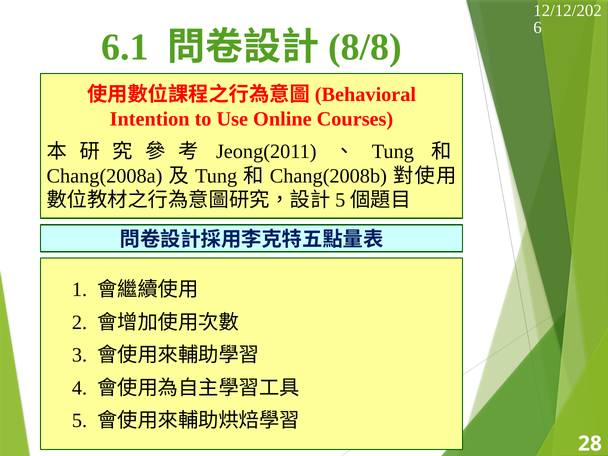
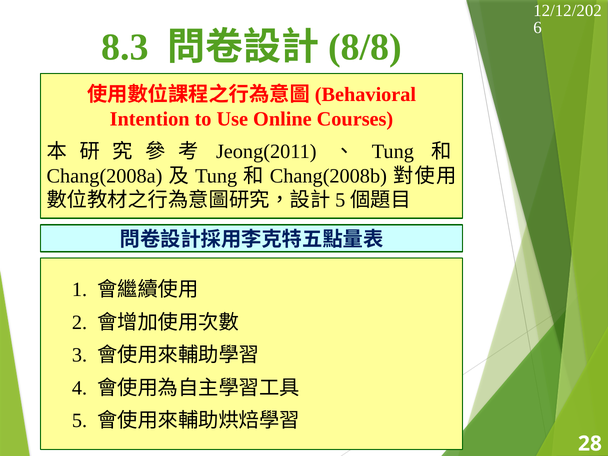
6.1: 6.1 -> 8.3
